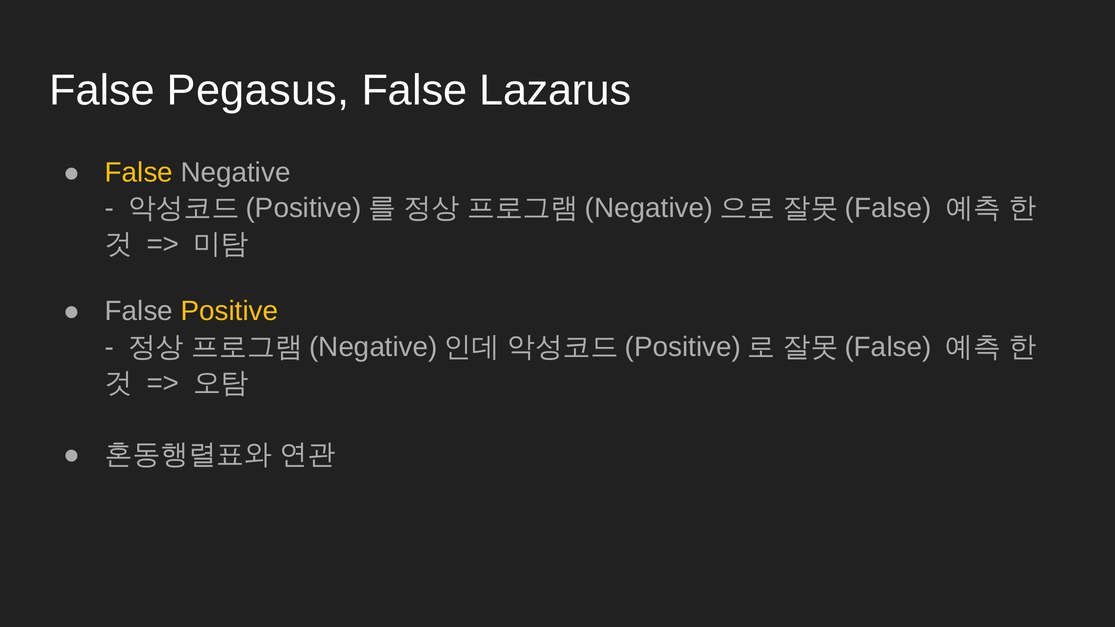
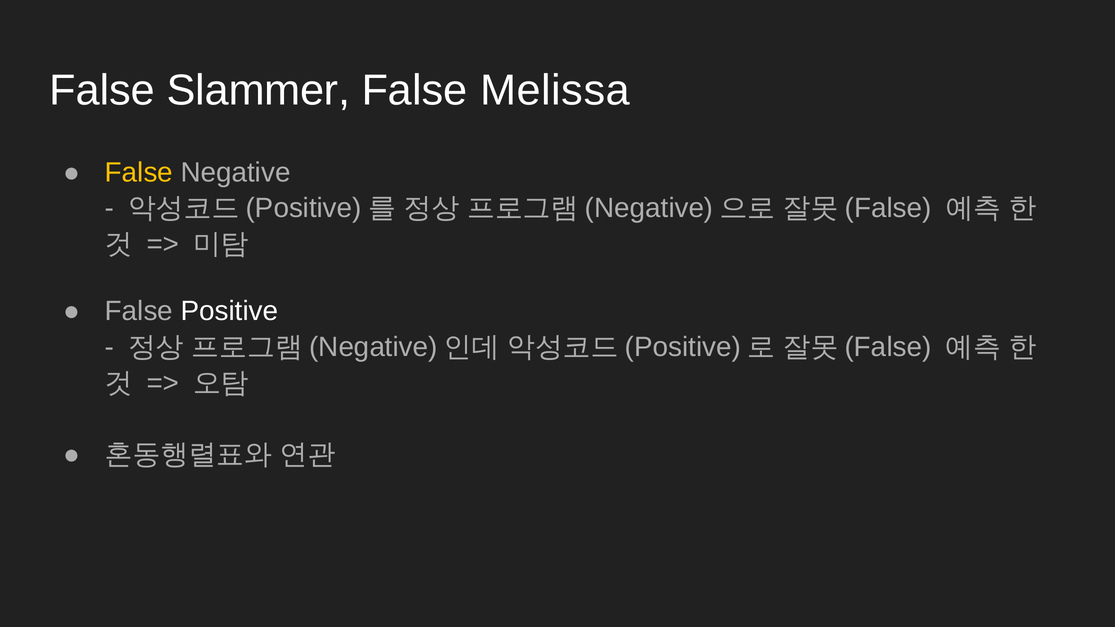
Pegasus: Pegasus -> Slammer
Lazarus: Lazarus -> Melissa
Positive colour: yellow -> white
